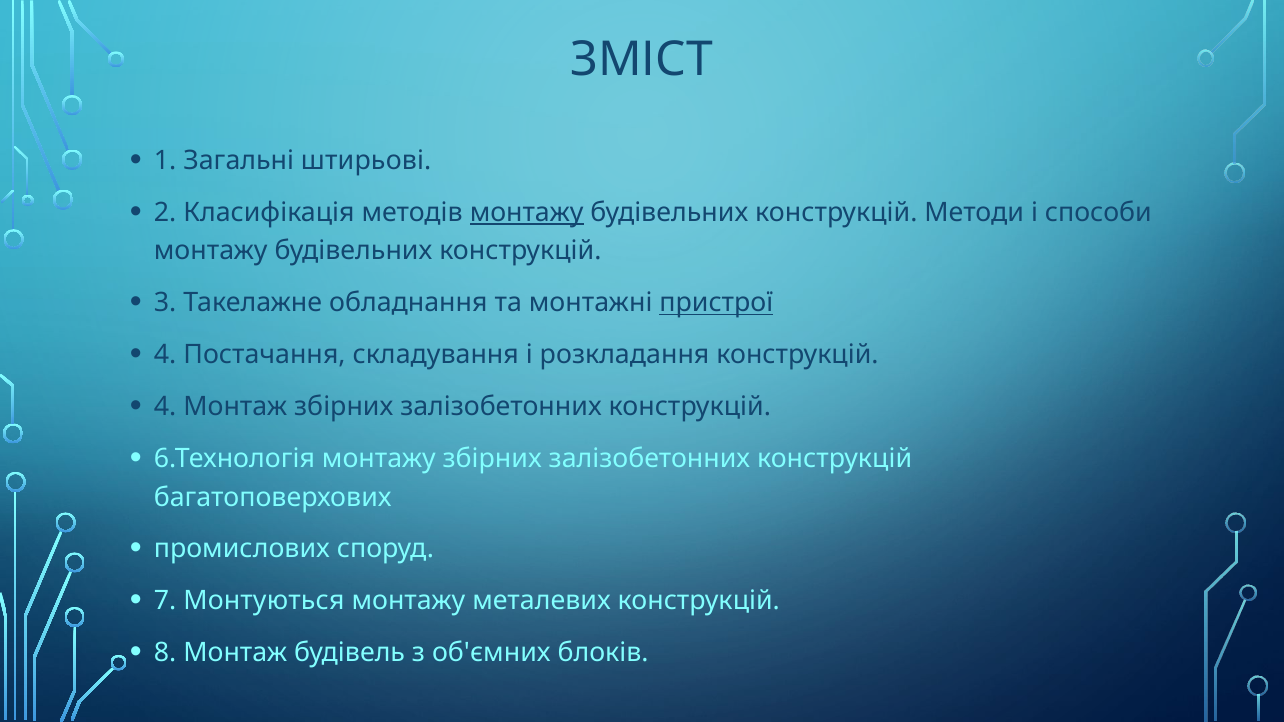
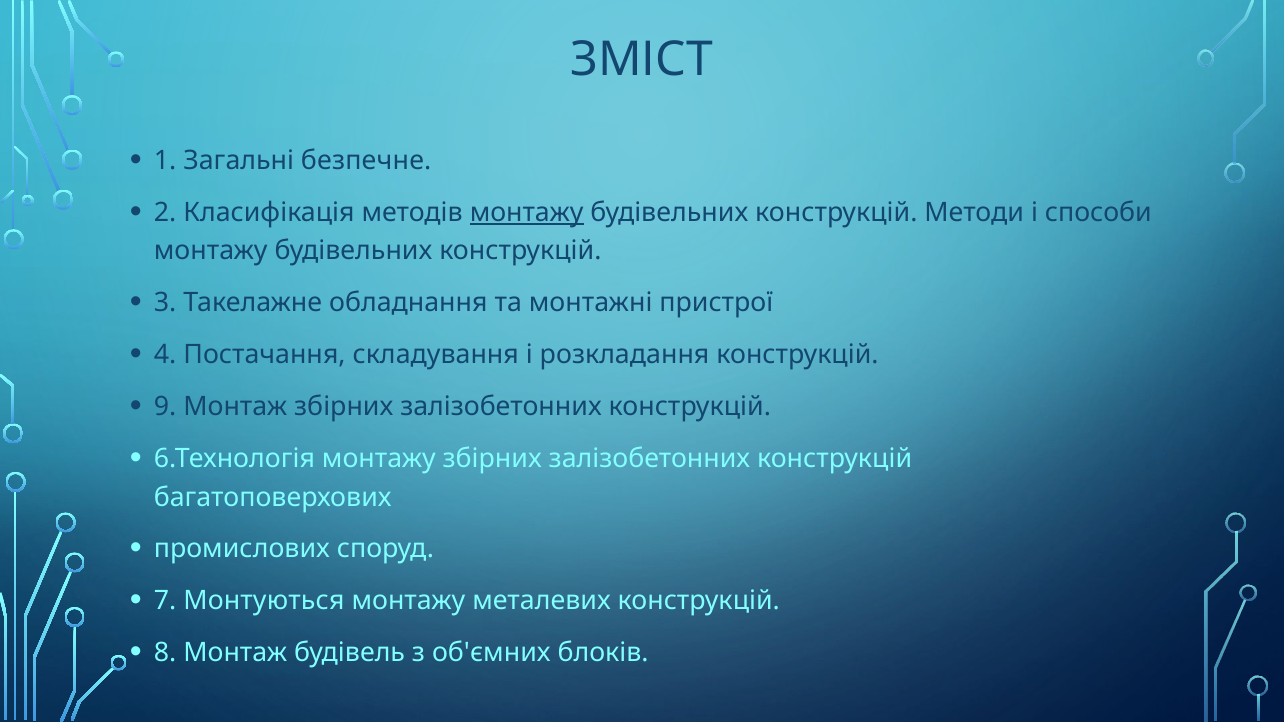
штирьові: штирьові -> безпечне
пристрої underline: present -> none
4 at (165, 407): 4 -> 9
